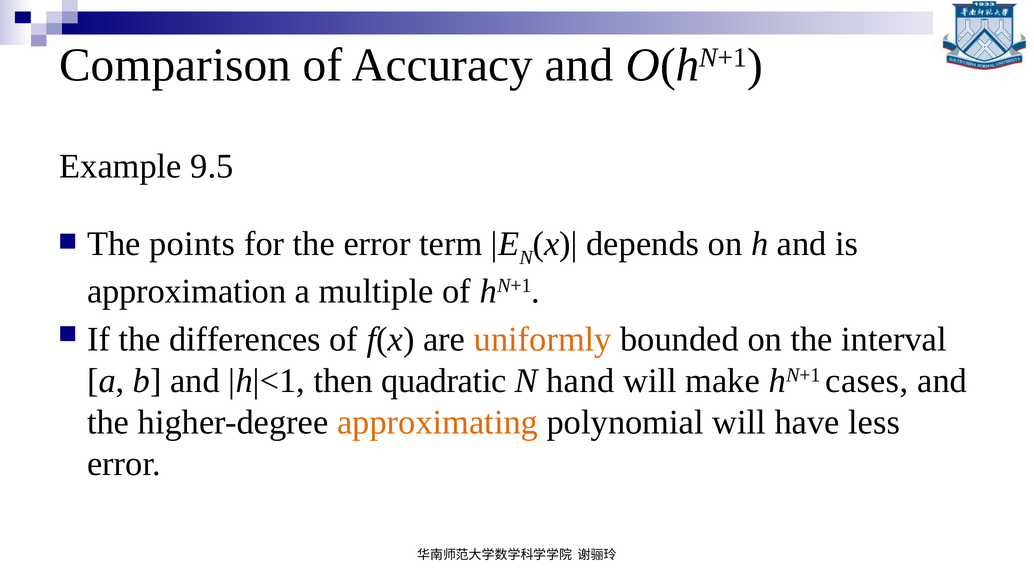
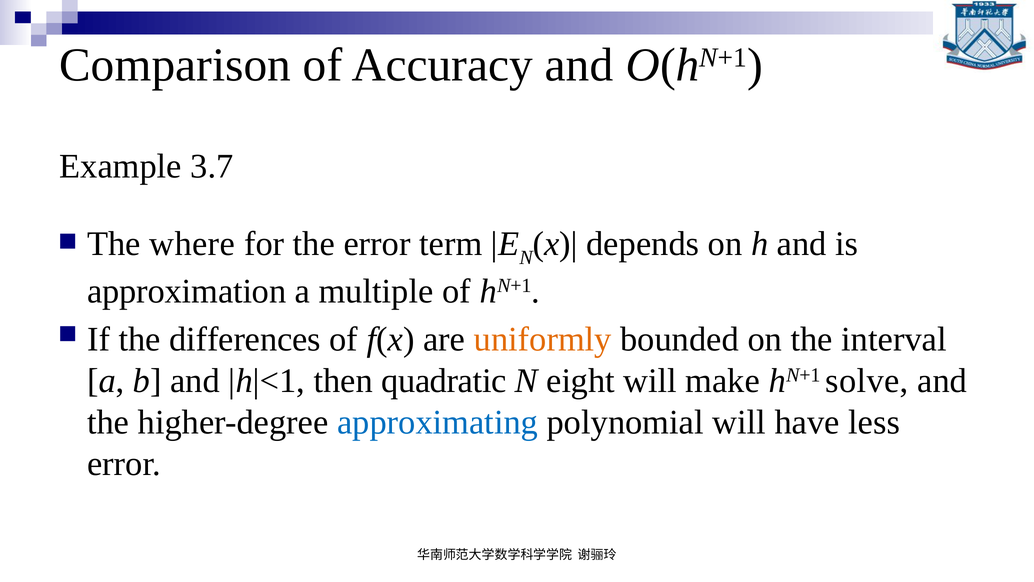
9.5: 9.5 -> 3.7
points: points -> where
hand: hand -> eight
cases: cases -> solve
approximating colour: orange -> blue
